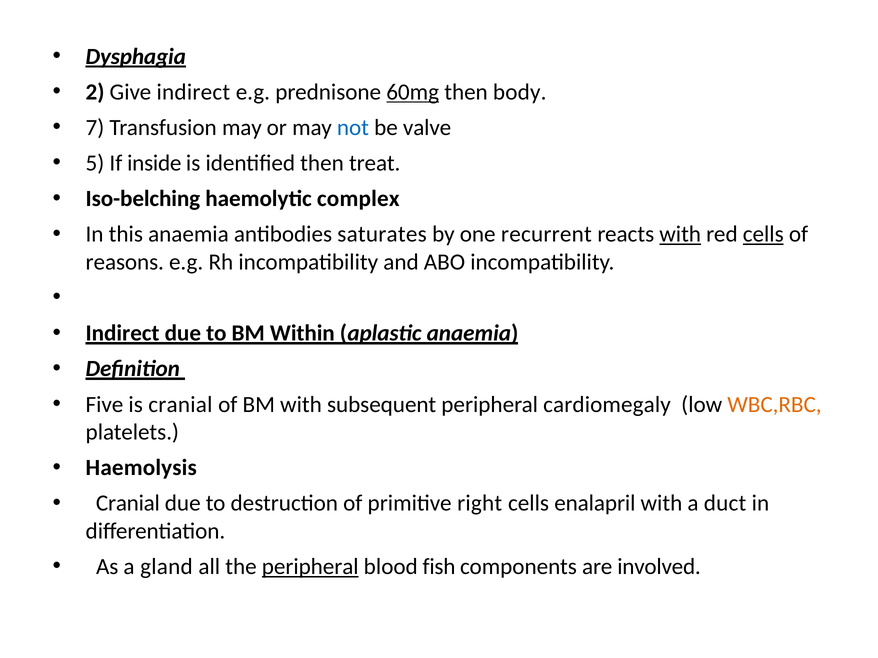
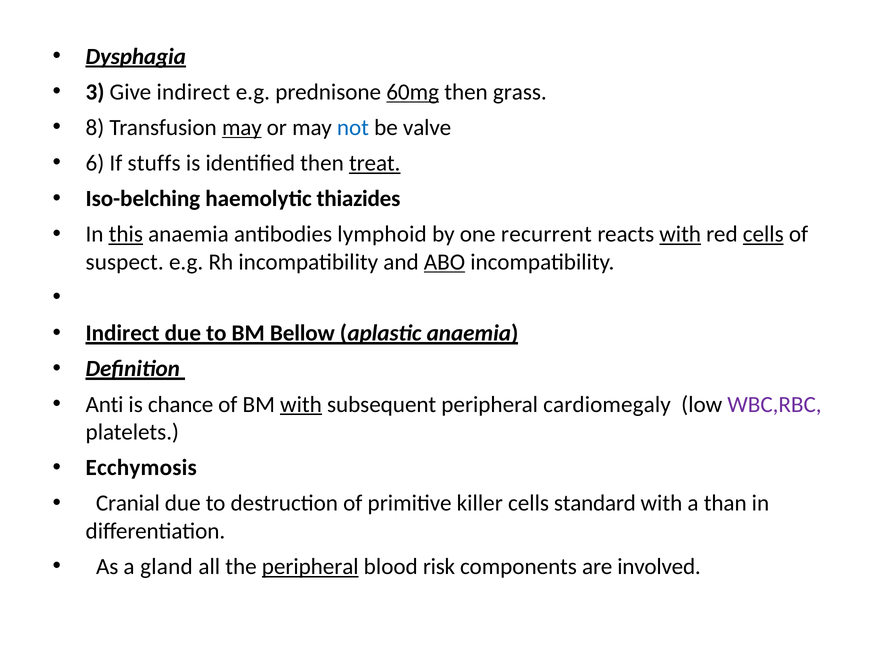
2: 2 -> 3
body: body -> grass
7: 7 -> 8
may at (242, 128) underline: none -> present
5: 5 -> 6
inside: inside -> stuffs
treat underline: none -> present
complex: complex -> thiazides
this underline: none -> present
saturates: saturates -> lymphoid
reasons: reasons -> suspect
ABO underline: none -> present
Within: Within -> Bellow
Five: Five -> Anti
is cranial: cranial -> chance
with at (301, 405) underline: none -> present
WBC,RBC colour: orange -> purple
Haemolysis: Haemolysis -> Ecchymosis
right: right -> killer
enalapril: enalapril -> standard
duct: duct -> than
fish: fish -> risk
